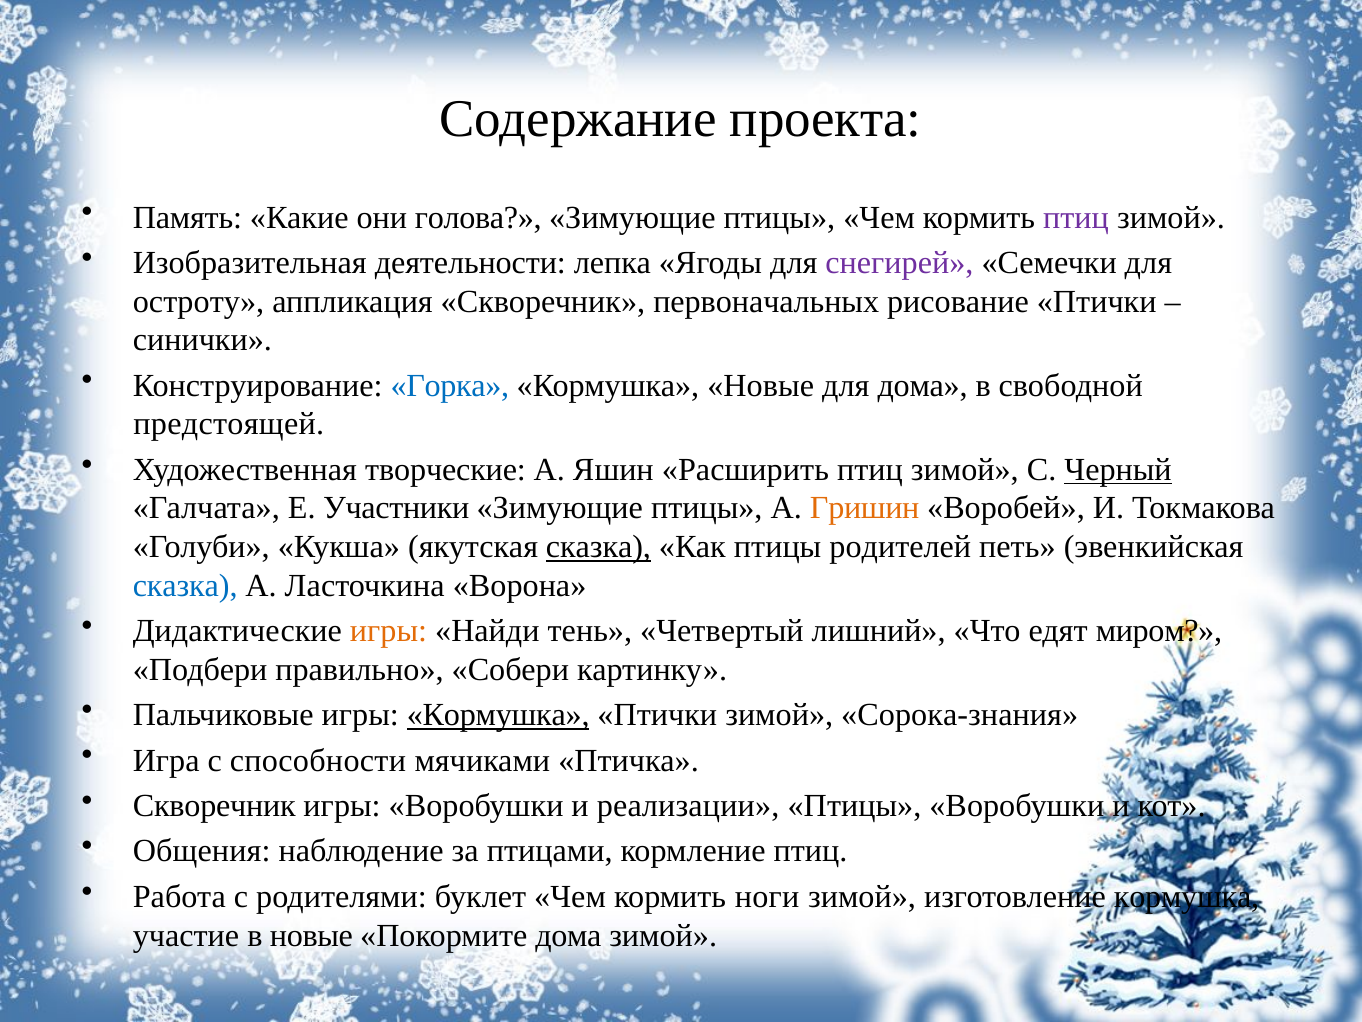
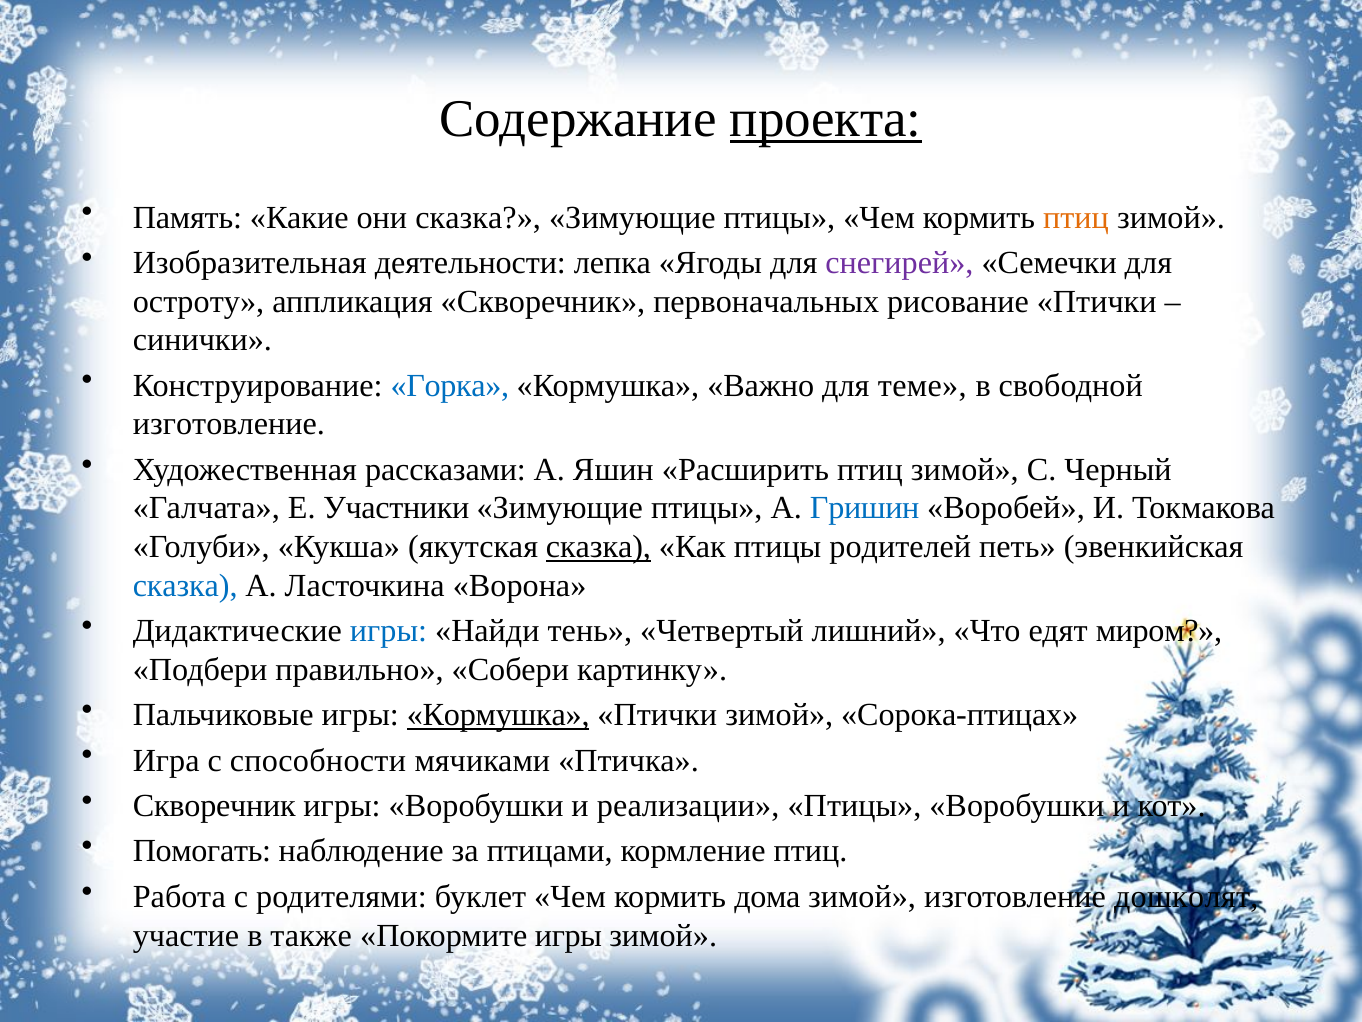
проекта underline: none -> present
они голова: голова -> сказка
птиц at (1076, 217) colour: purple -> orange
Кормушка Новые: Новые -> Важно
для дома: дома -> теме
предстоящей at (229, 424): предстоящей -> изготовление
творческие: творческие -> рассказами
Черный underline: present -> none
Гришин colour: orange -> blue
игры at (388, 631) colour: orange -> blue
Сорока-знания: Сорока-знания -> Сорока-птицах
Общения: Общения -> Помогать
ноги: ноги -> дома
изготовление кормушка: кормушка -> дошколят
в новые: новые -> также
Покормите дома: дома -> игры
